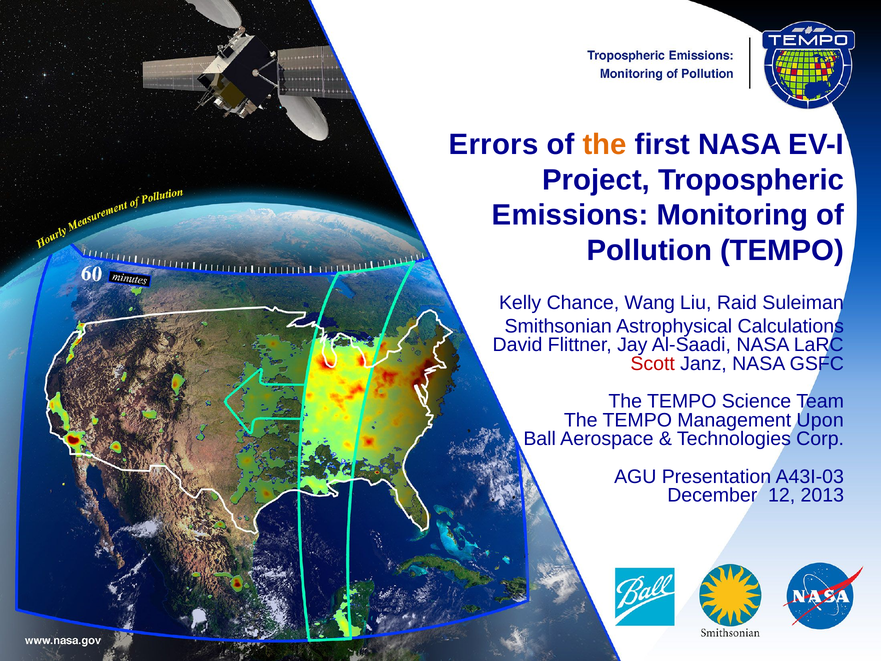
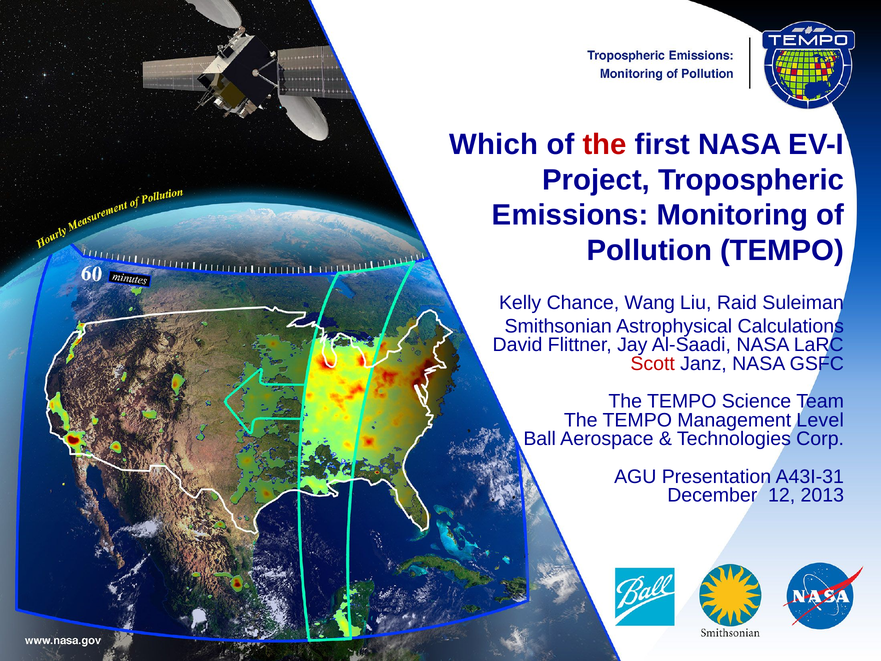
Errors: Errors -> Which
the at (605, 145) colour: orange -> red
Upon: Upon -> Level
A43I-03: A43I-03 -> A43I-31
